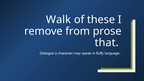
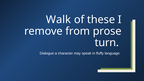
that: that -> turn
